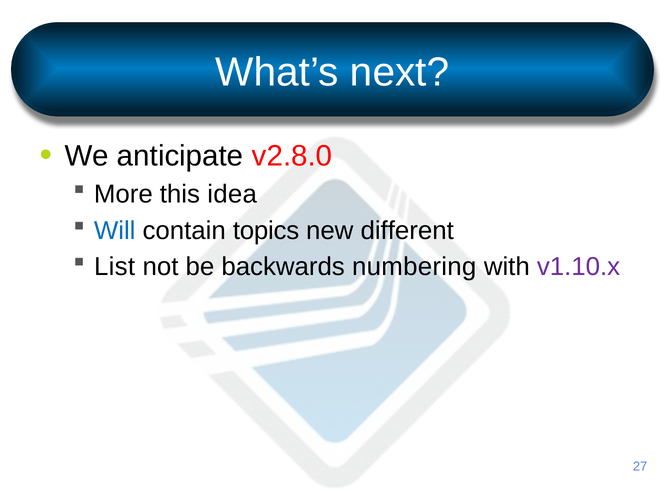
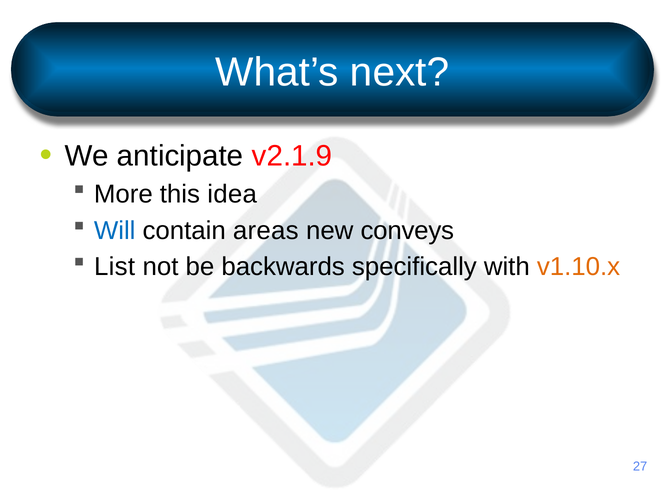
v2.8.0: v2.8.0 -> v2.1.9
topics: topics -> areas
different: different -> conveys
numbering: numbering -> specifically
v1.10.x colour: purple -> orange
